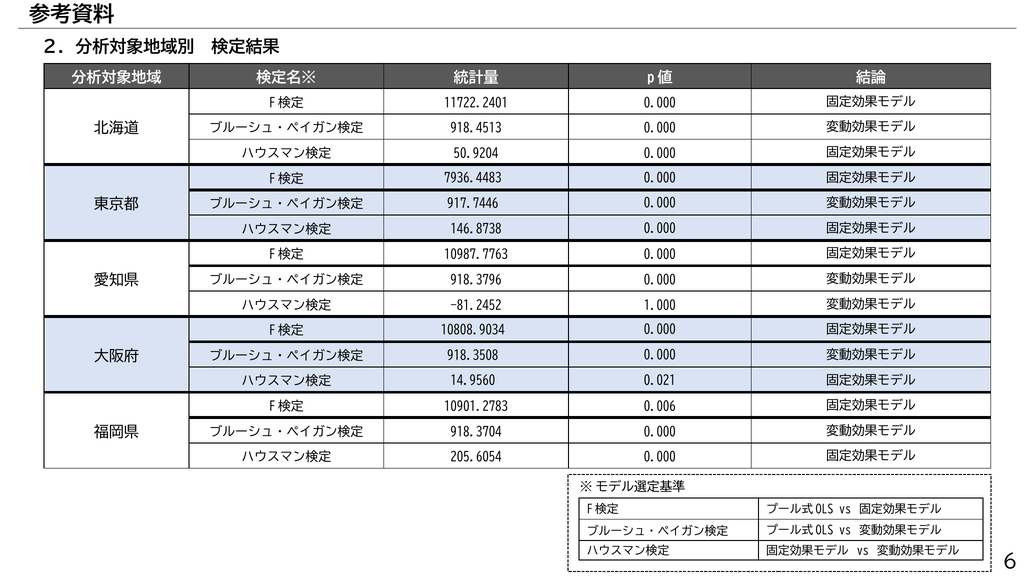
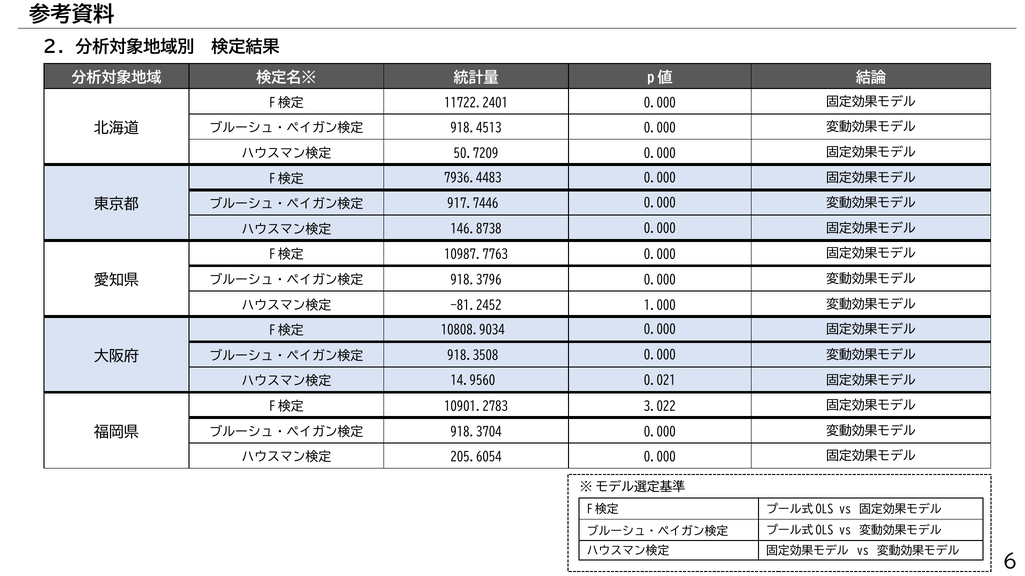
50.9204: 50.9204 -> 50.7209
0.006: 0.006 -> 3.022
